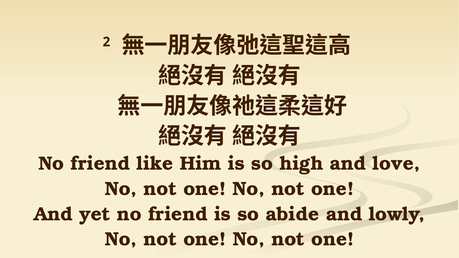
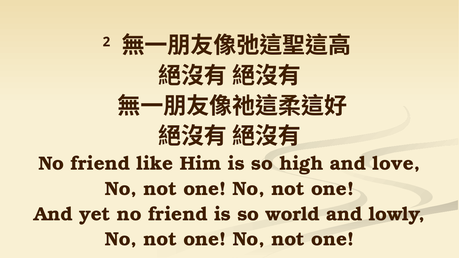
abide: abide -> world
